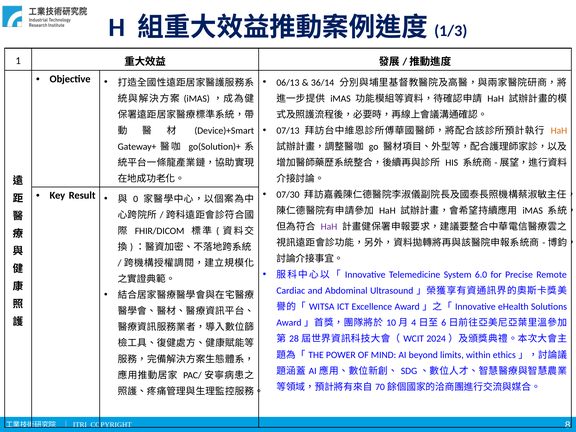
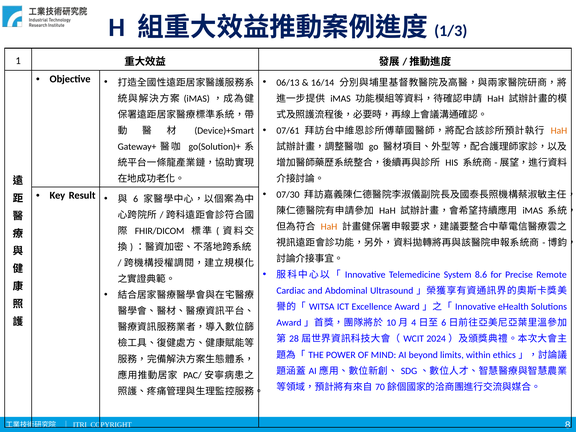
36/14: 36/14 -> 16/14
07/13: 07/13 -> 07/61
0 at (136, 199): 0 -> 6
HaH at (329, 227) colour: purple -> orange
6.0: 6.0 -> 8.6
